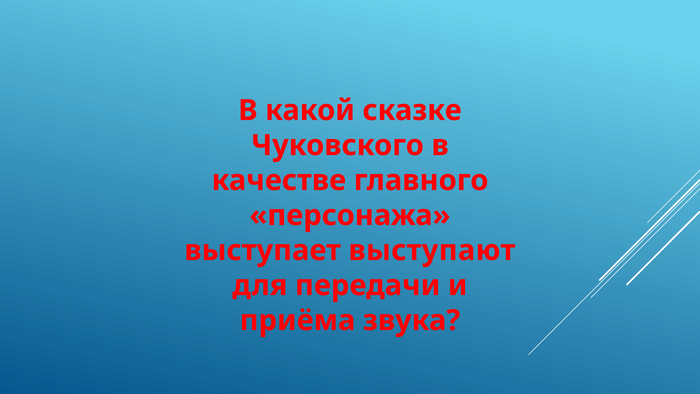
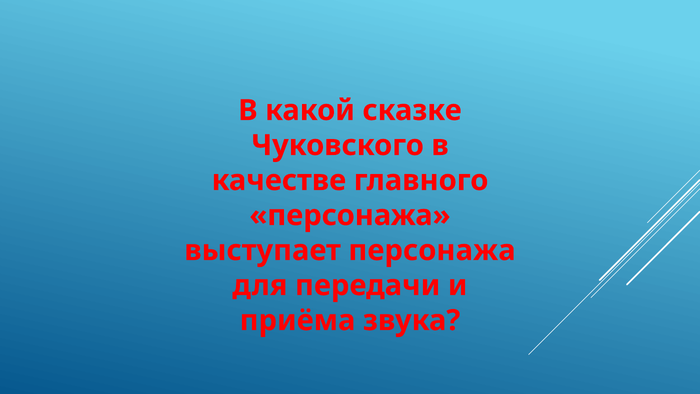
выступает выступают: выступают -> персонажа
